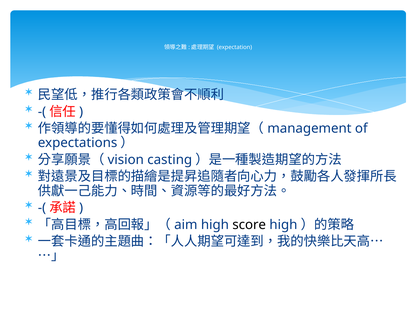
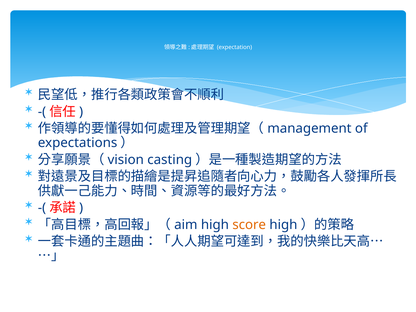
score colour: black -> orange
